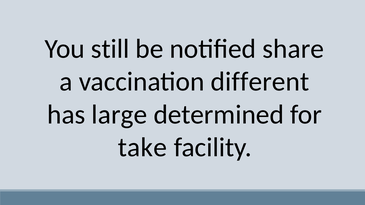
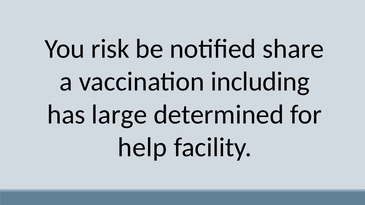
still: still -> risk
different: different -> including
take: take -> help
